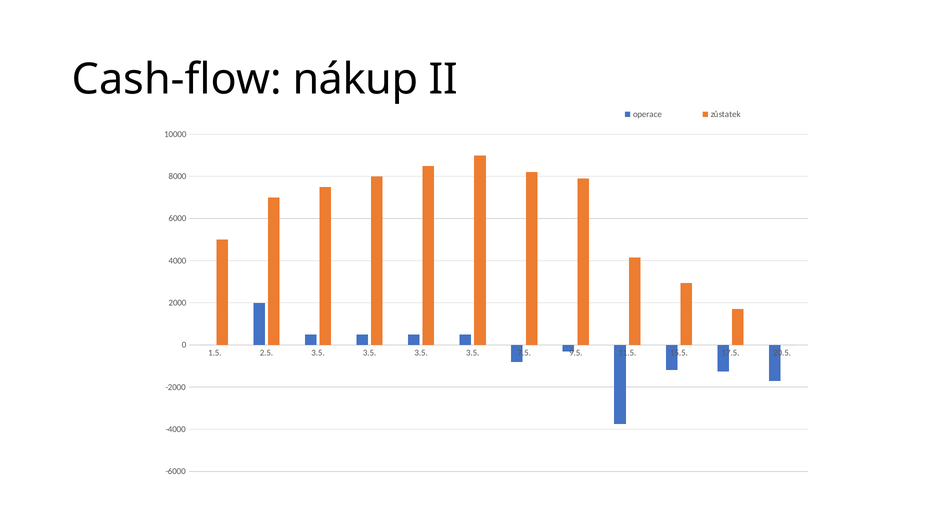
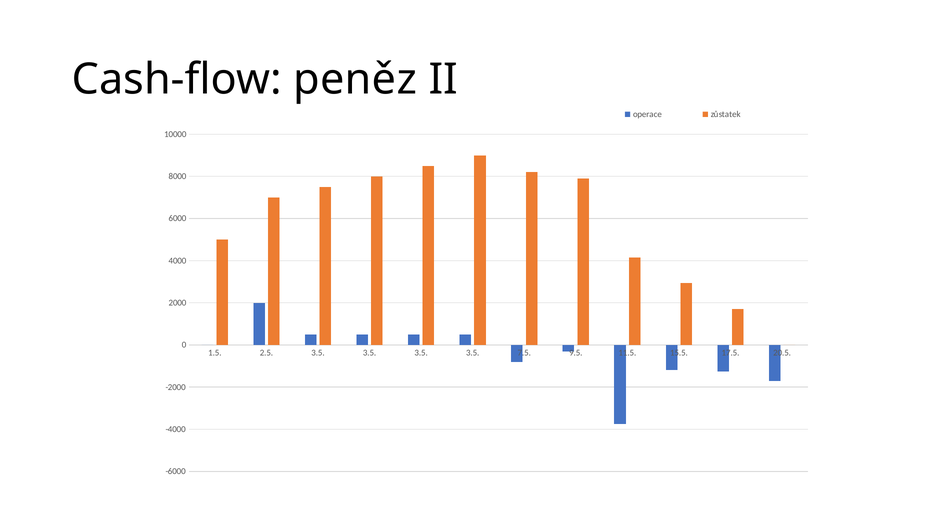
nákup: nákup -> peněz
